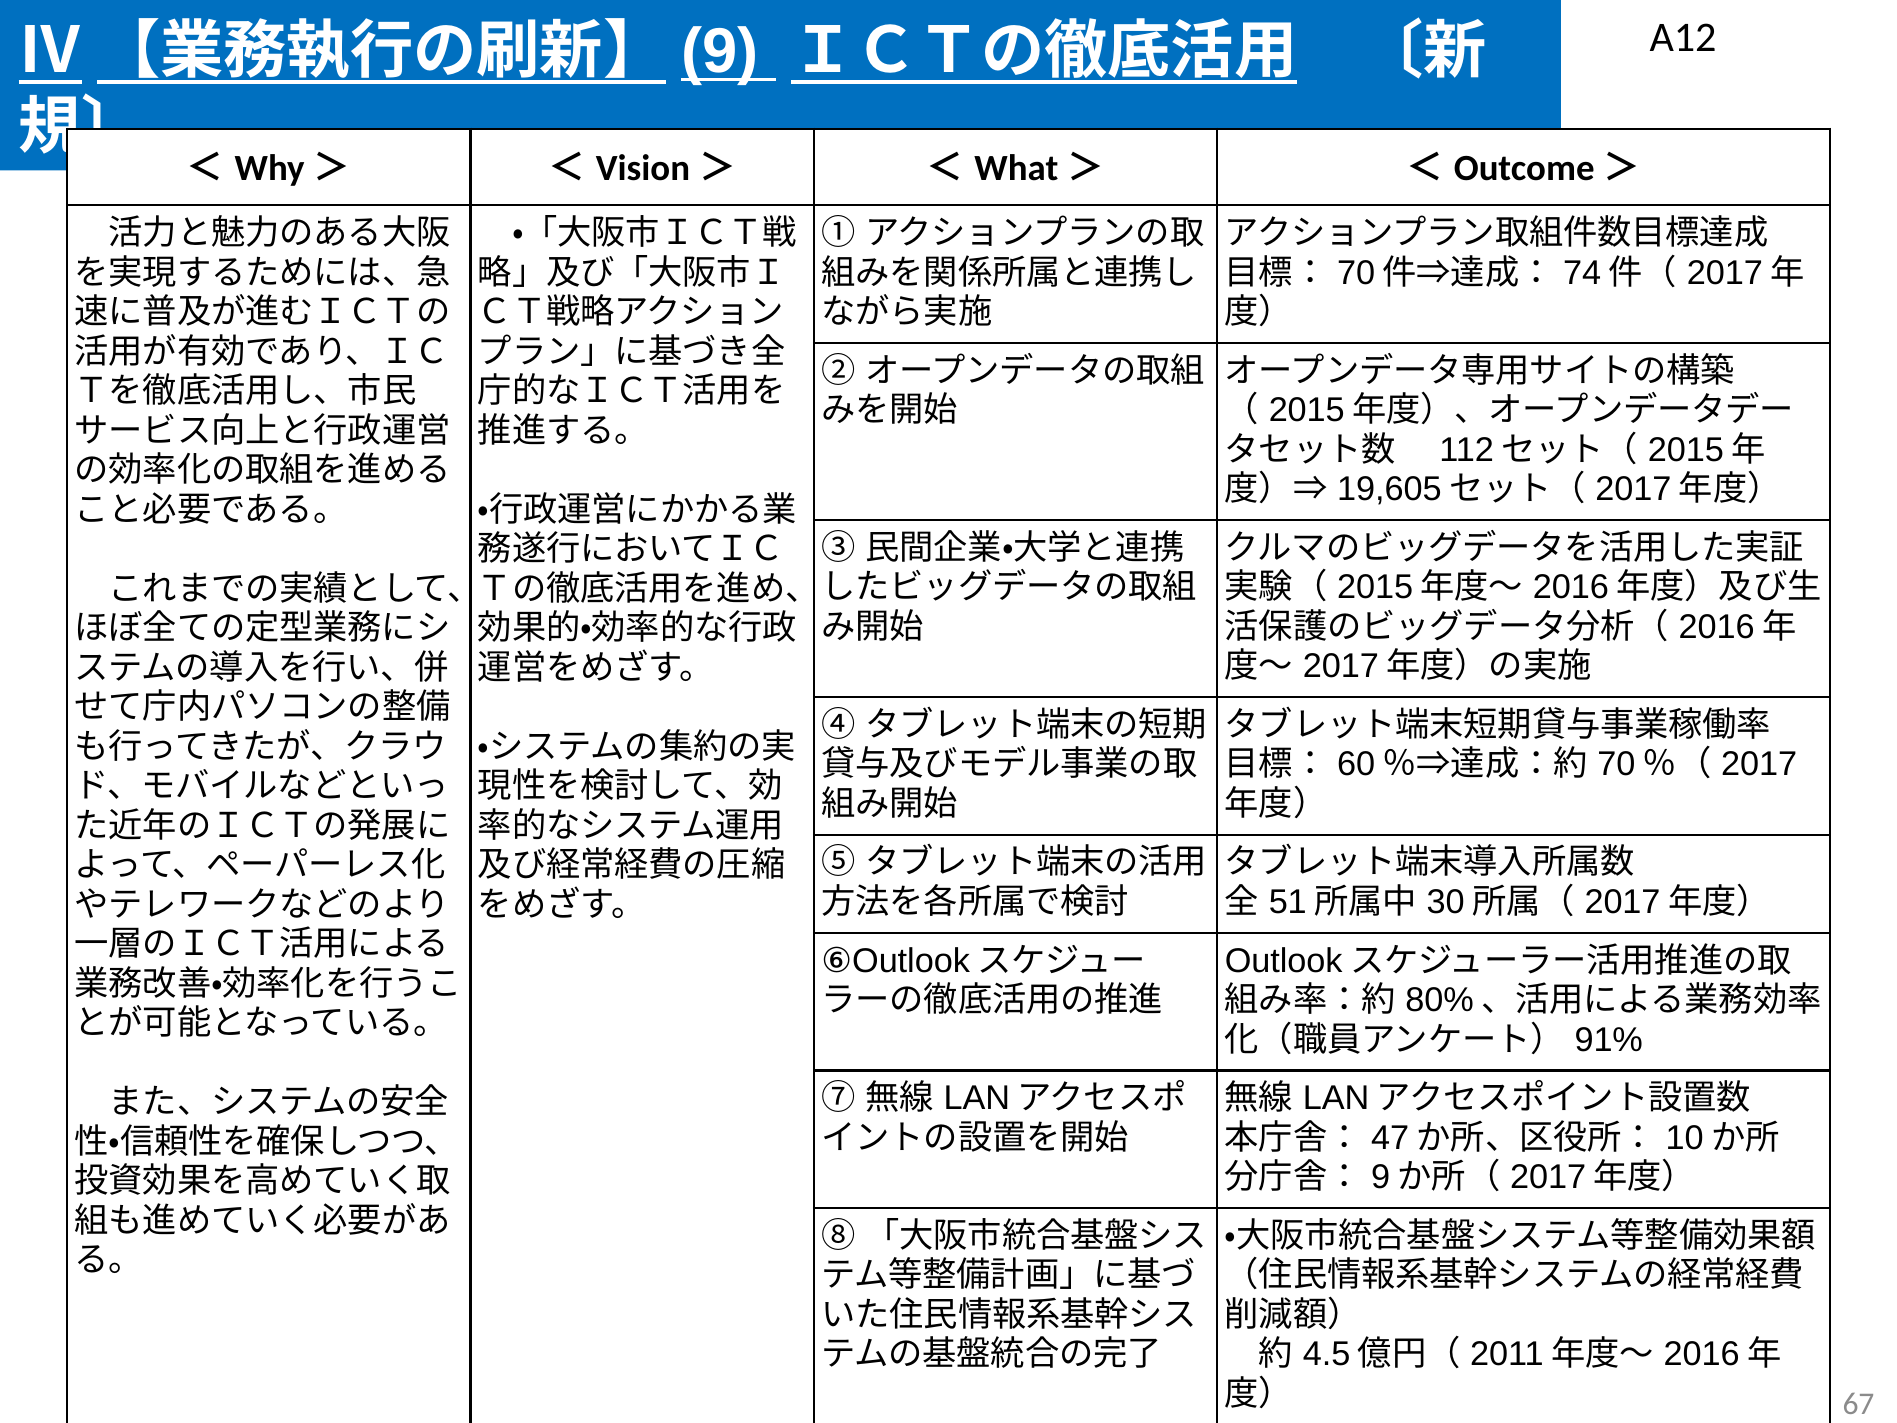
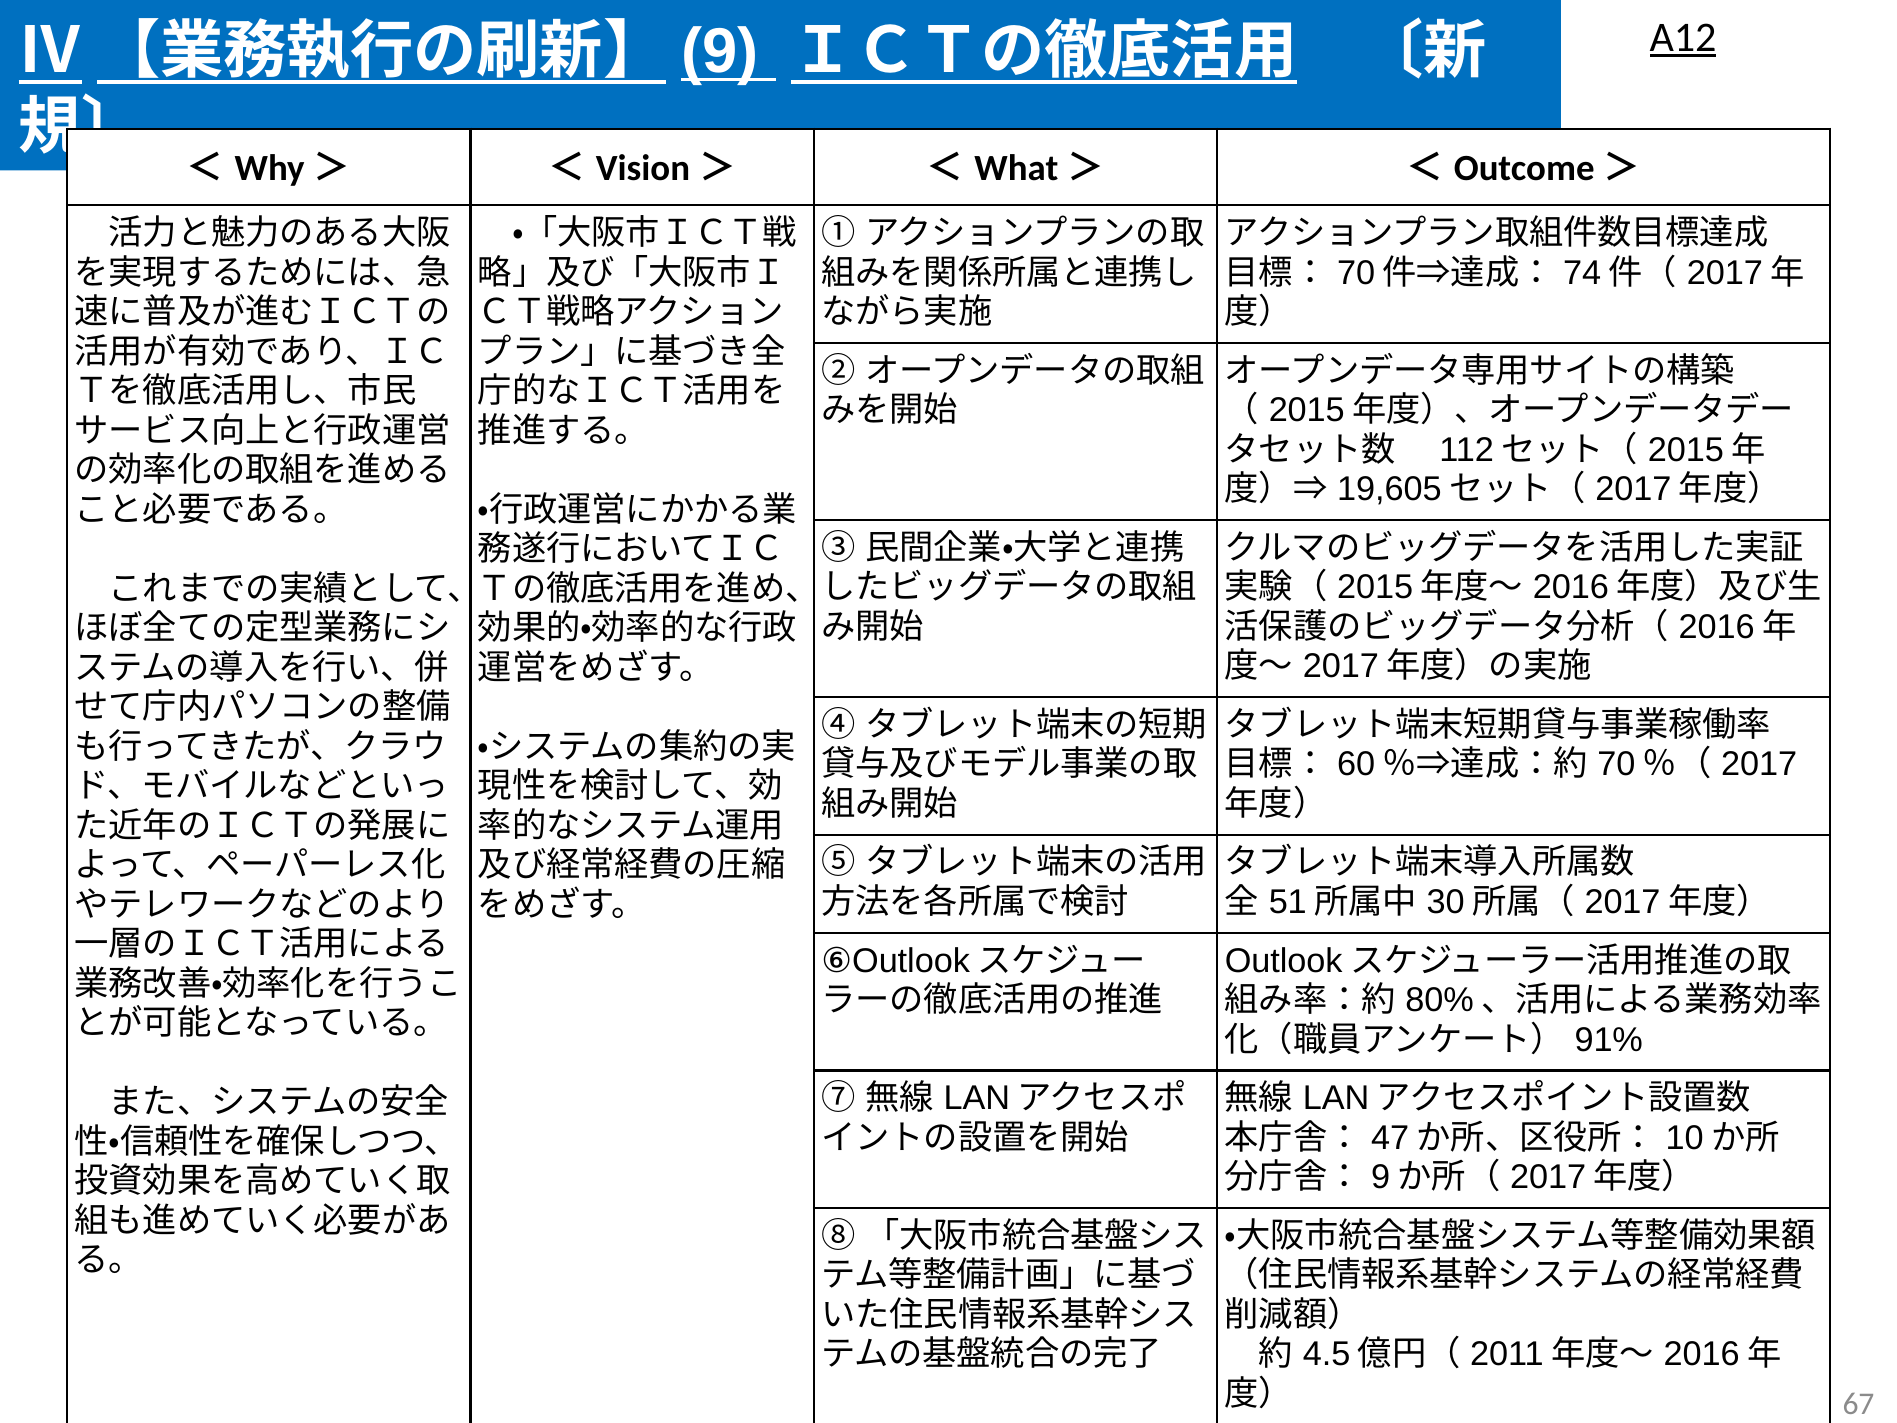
A12 underline: none -> present
